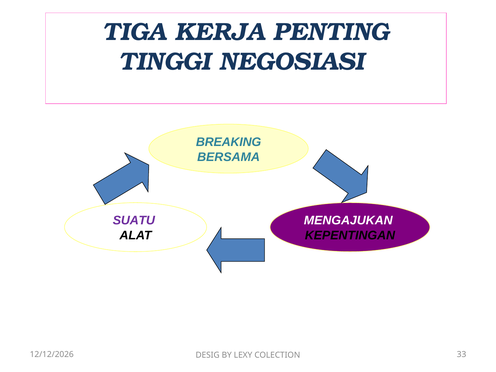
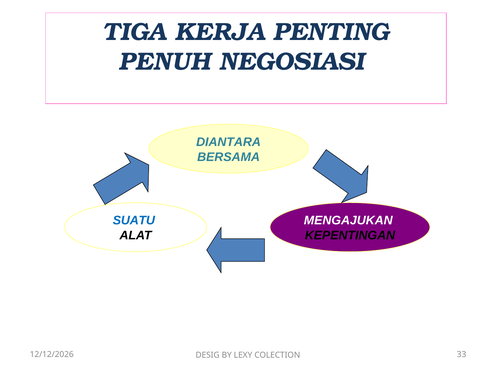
TINGGI: TINGGI -> PENUH
BREAKING: BREAKING -> DIANTARA
SUATU colour: purple -> blue
